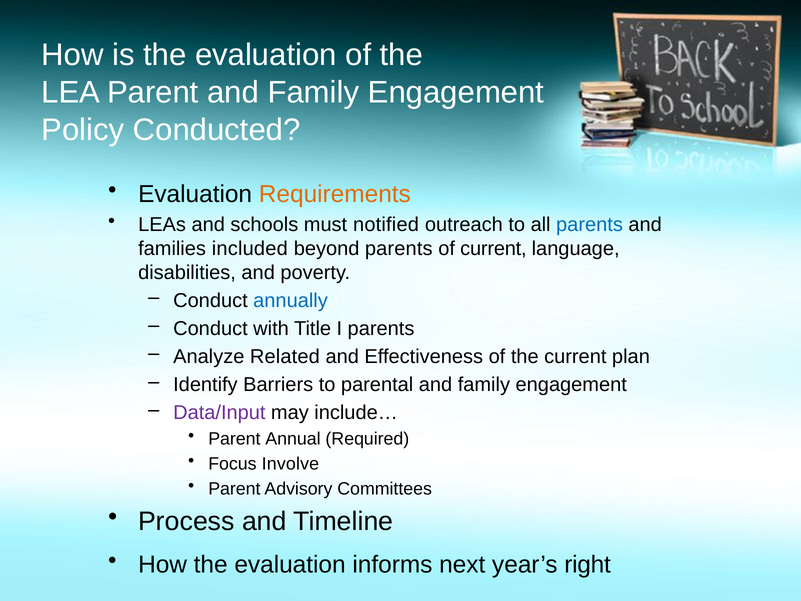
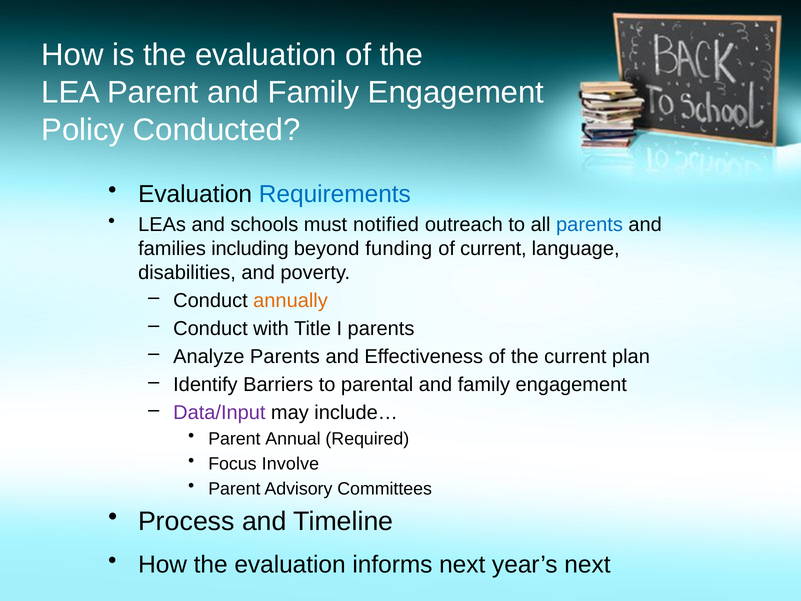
Requirements colour: orange -> blue
included: included -> including
beyond parents: parents -> funding
annually colour: blue -> orange
Analyze Related: Related -> Parents
year’s right: right -> next
